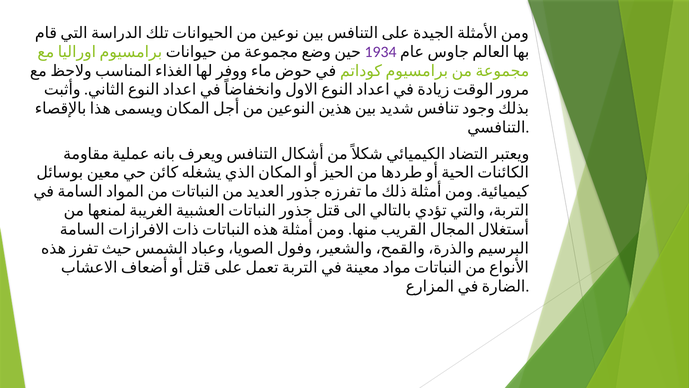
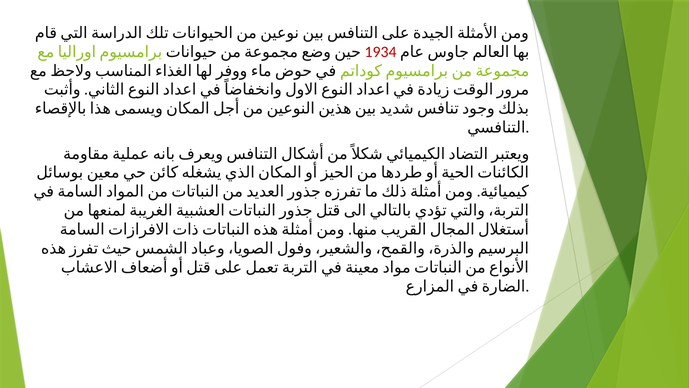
1934 colour: purple -> red
